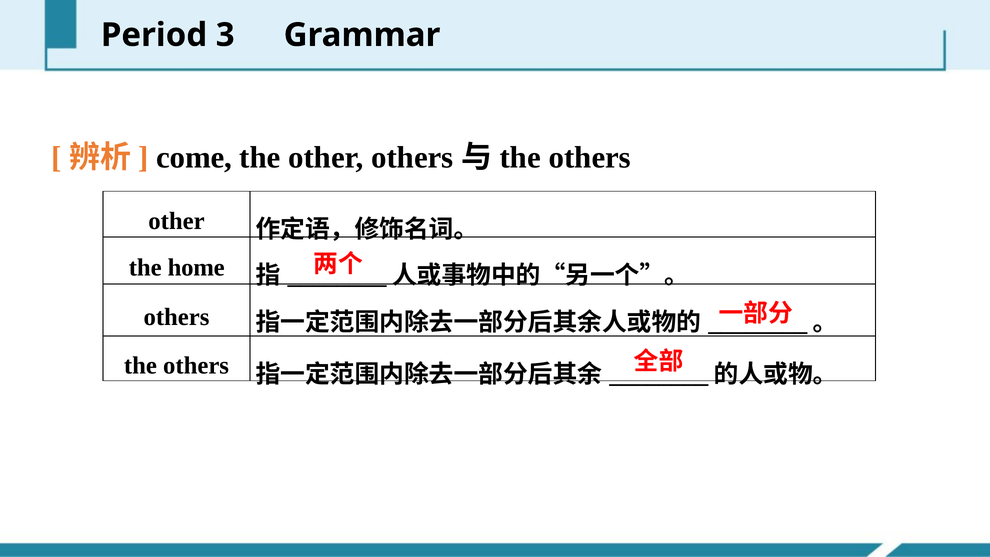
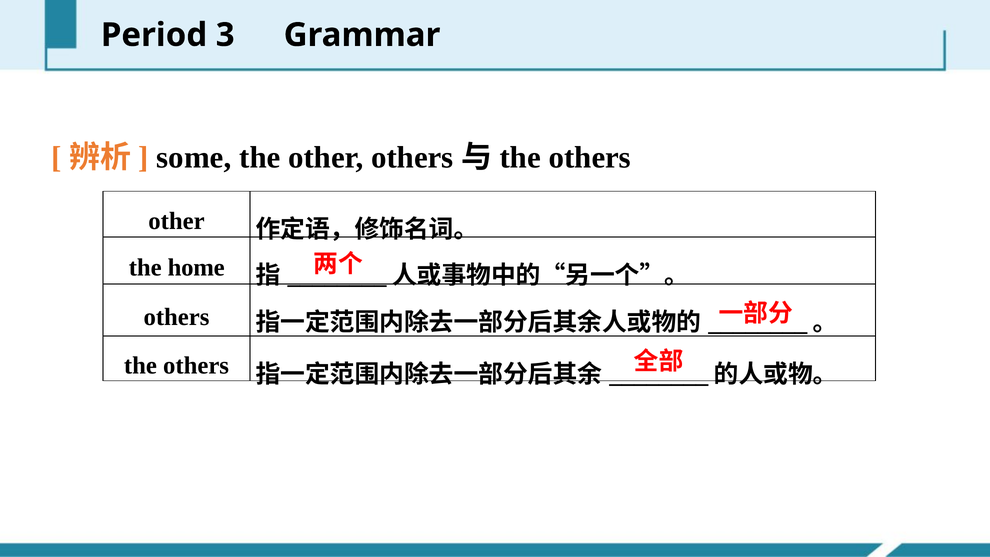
come: come -> some
